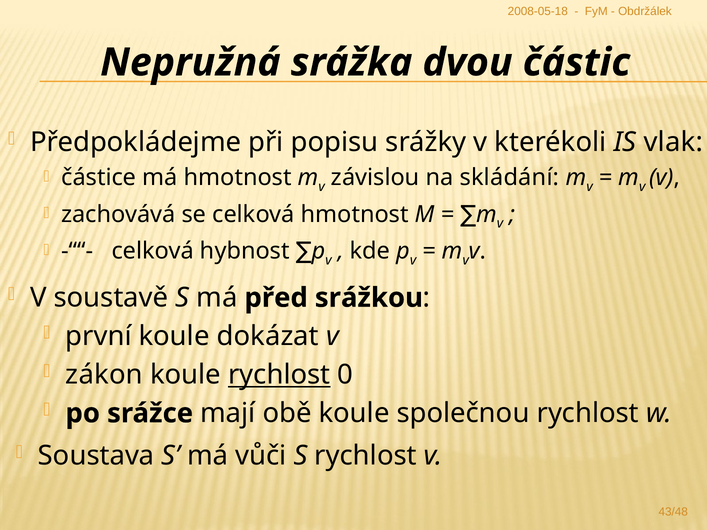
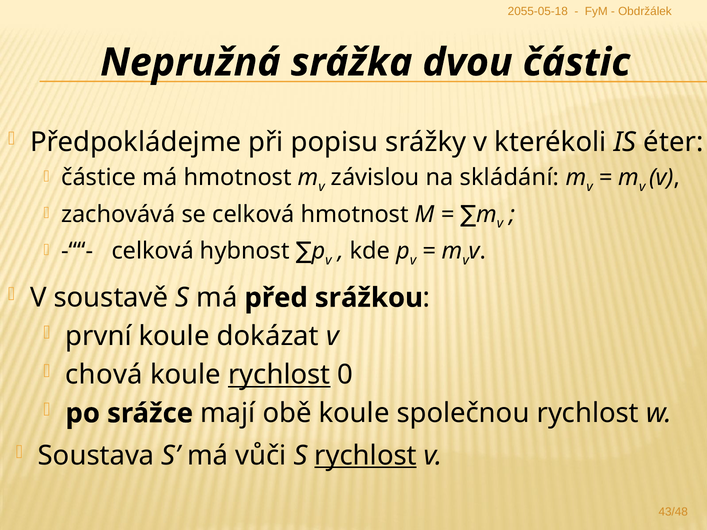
2008-05-18: 2008-05-18 -> 2055-05-18
vlak: vlak -> éter
zákon: zákon -> chová
rychlost at (366, 456) underline: none -> present
